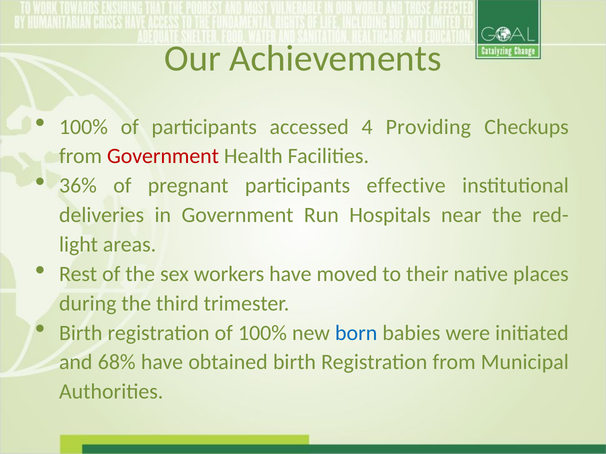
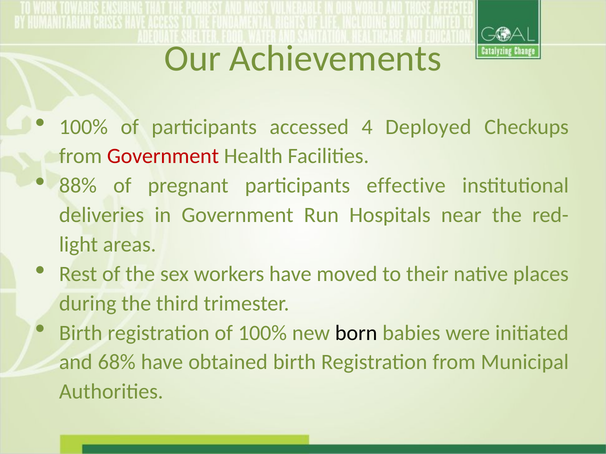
Providing: Providing -> Deployed
36%: 36% -> 88%
born colour: blue -> black
